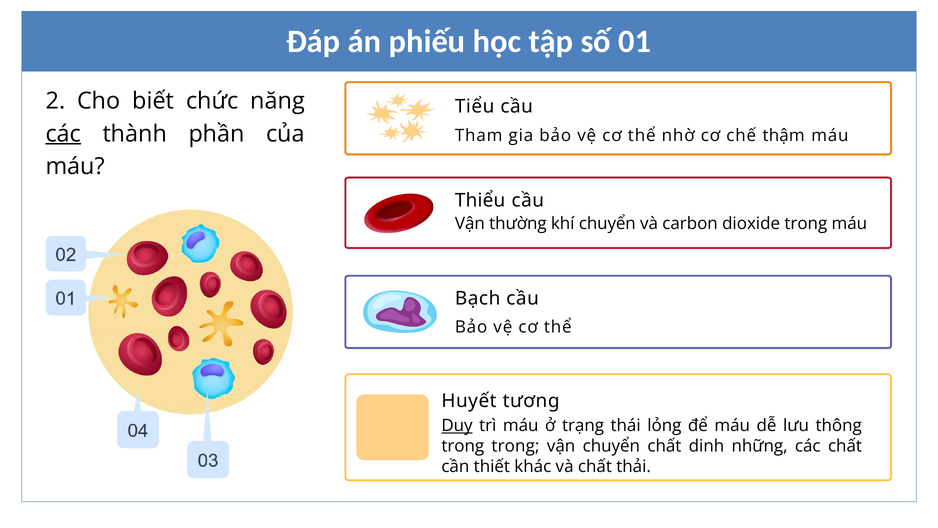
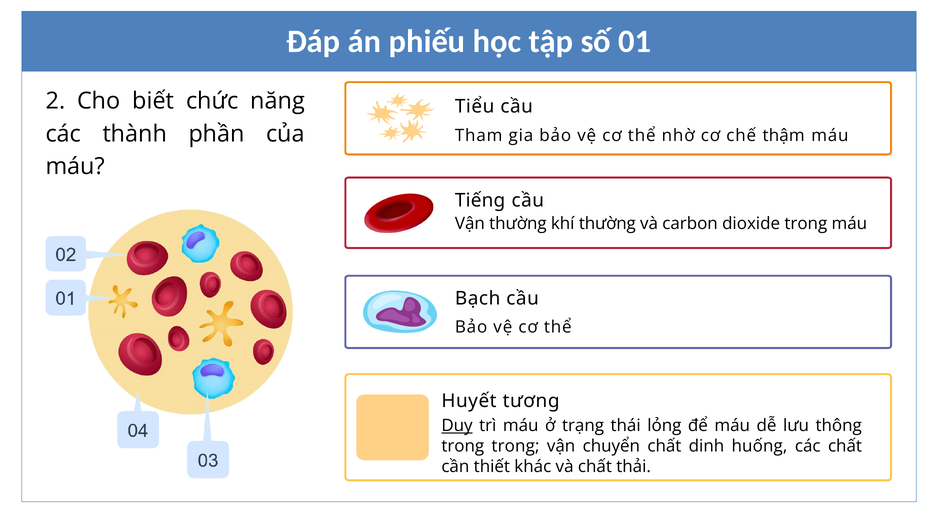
các at (63, 134) underline: present -> none
Thiểu: Thiểu -> Tiếng
khí chuyển: chuyển -> thường
những: những -> huống
